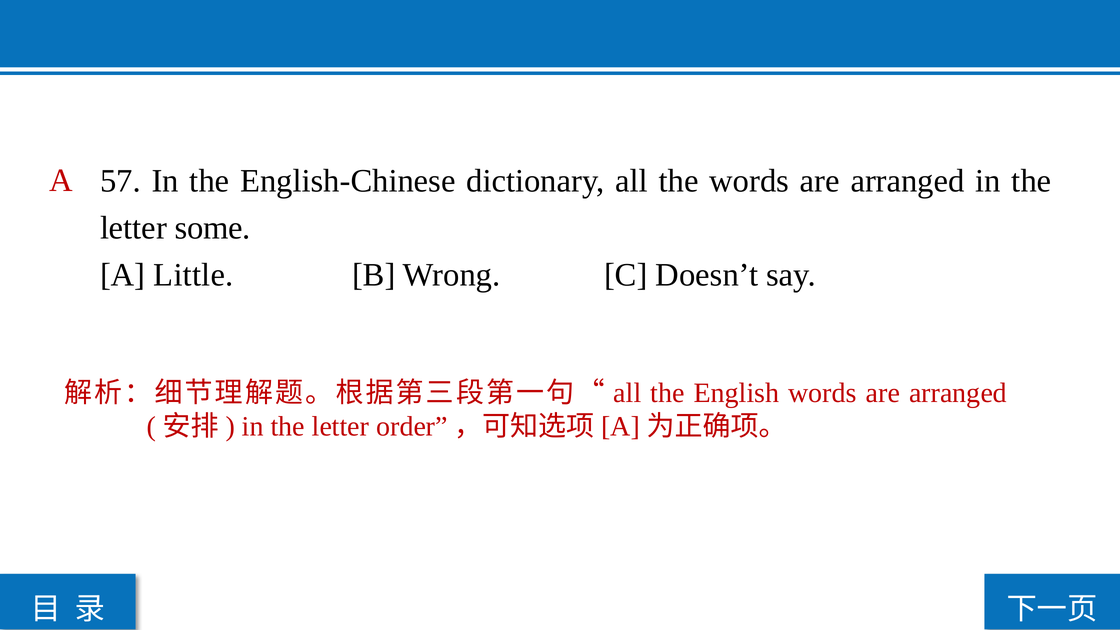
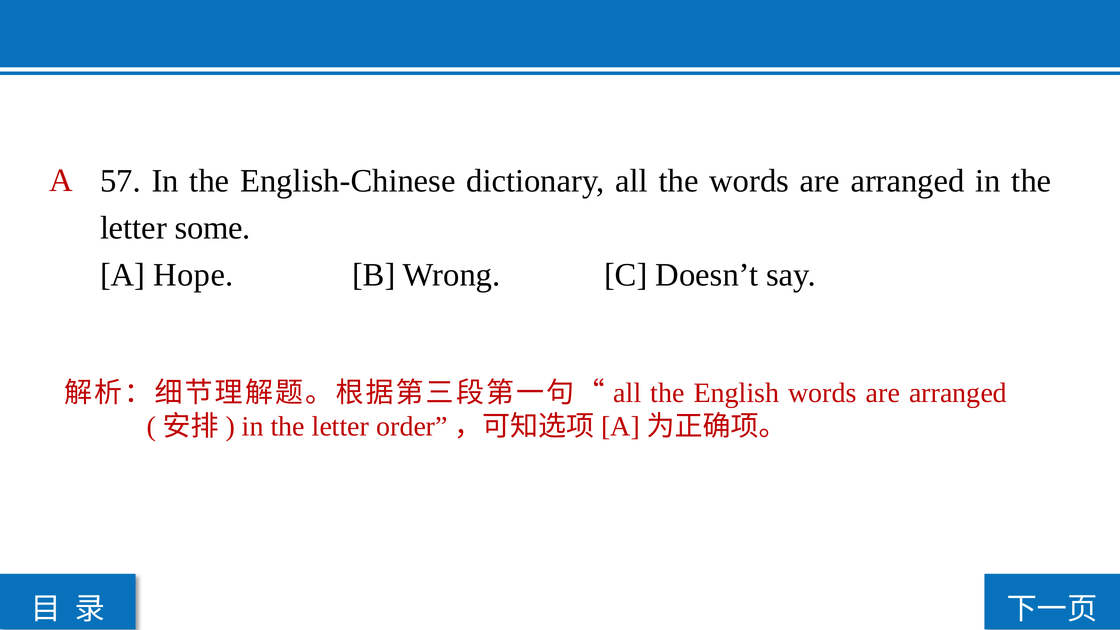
Little: Little -> Hope
